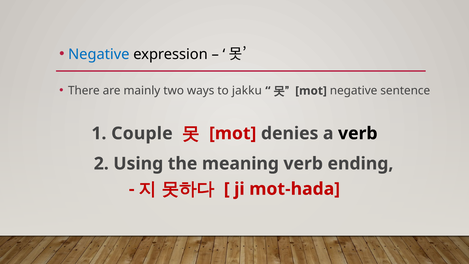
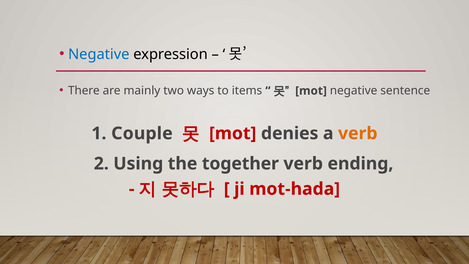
jakku: jakku -> items
verb at (358, 133) colour: black -> orange
meaning: meaning -> together
